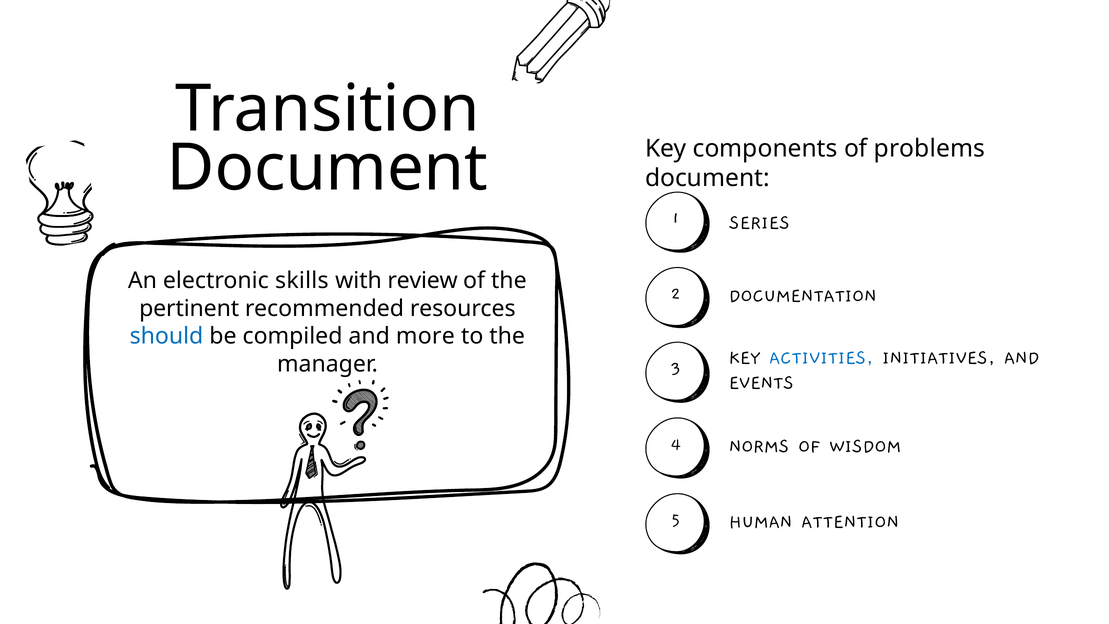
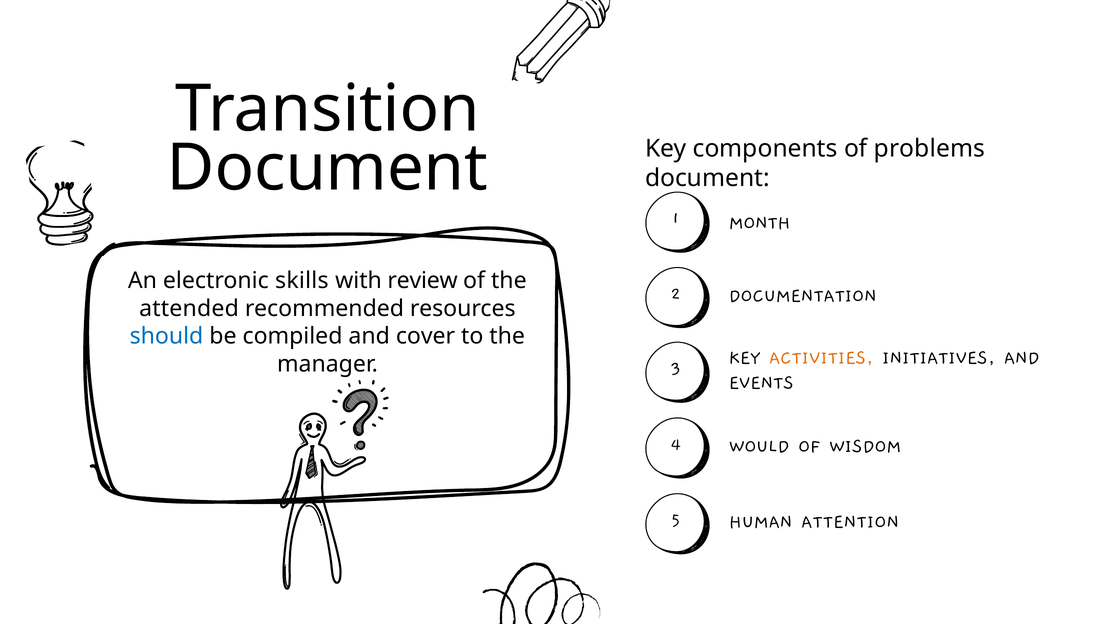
SERIES: SERIES -> MONTH
pertinent: pertinent -> attended
more: more -> cover
ACTIVITIES colour: blue -> orange
NORMS: NORMS -> WOULD
